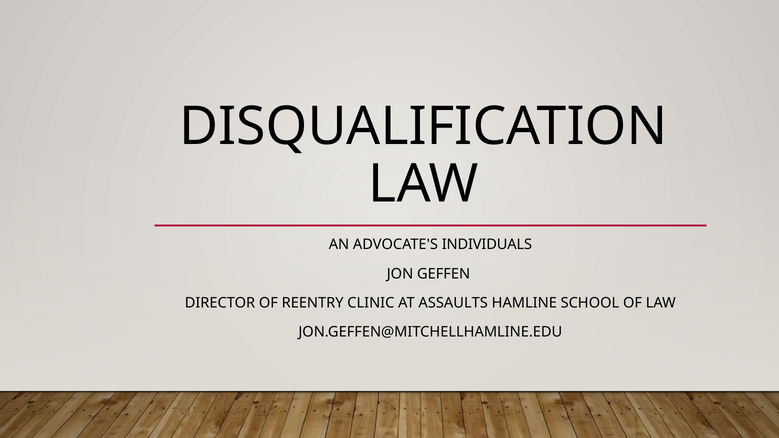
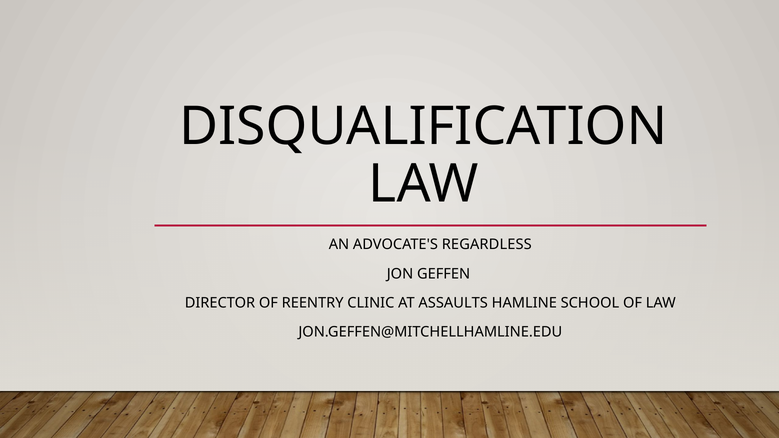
INDIVIDUALS: INDIVIDUALS -> REGARDLESS
